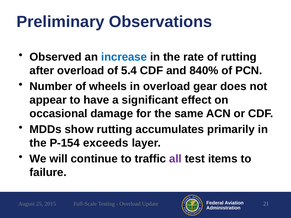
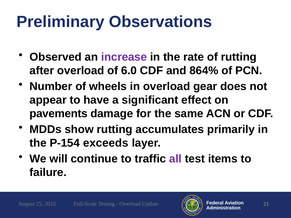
increase colour: blue -> purple
5.4: 5.4 -> 6.0
840%: 840% -> 864%
occasional: occasional -> pavements
